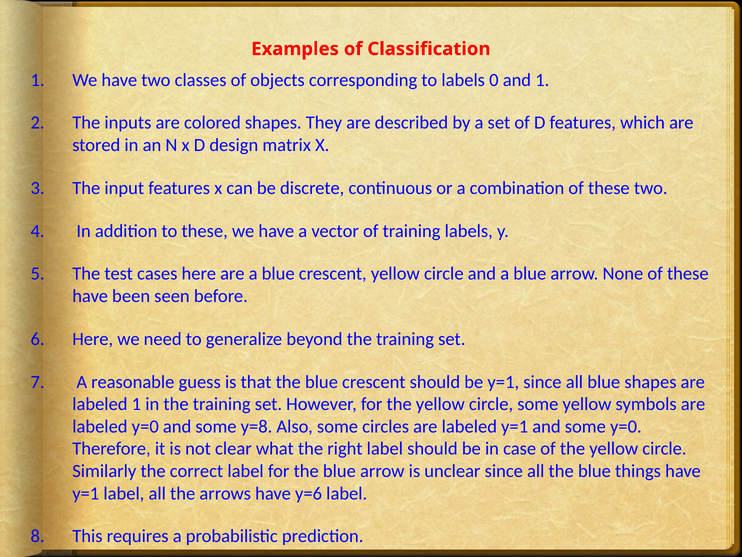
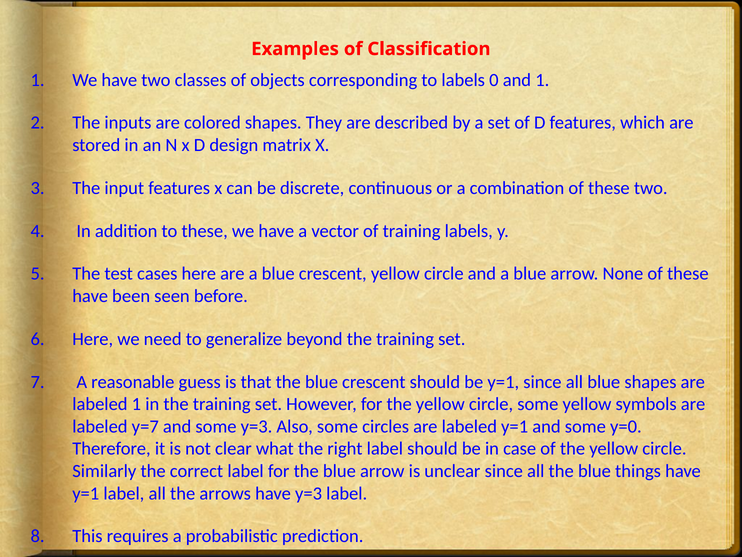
labeled y=0: y=0 -> y=7
some y=8: y=8 -> y=3
have y=6: y=6 -> y=3
